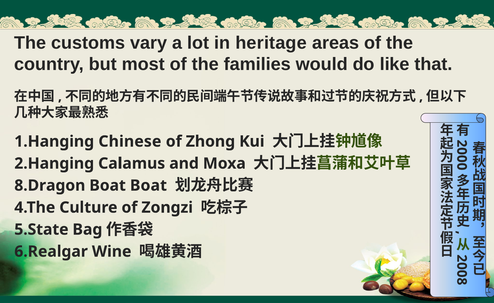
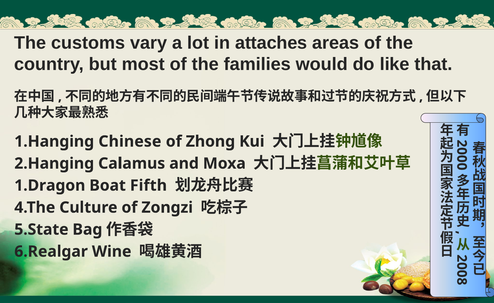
heritage: heritage -> attaches
8.Dragon: 8.Dragon -> 1.Dragon
Boat Boat: Boat -> Fifth
